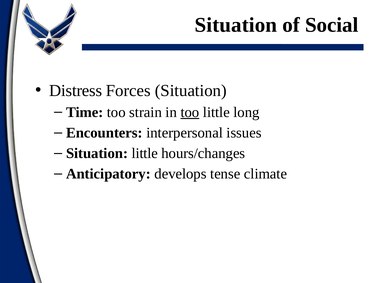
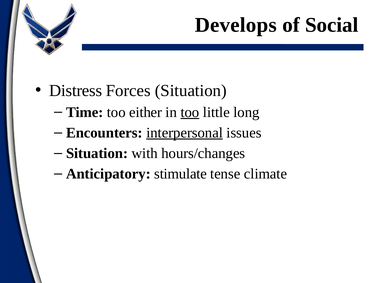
Situation at (236, 25): Situation -> Develops
strain: strain -> either
interpersonal underline: none -> present
Situation little: little -> with
develops: develops -> stimulate
